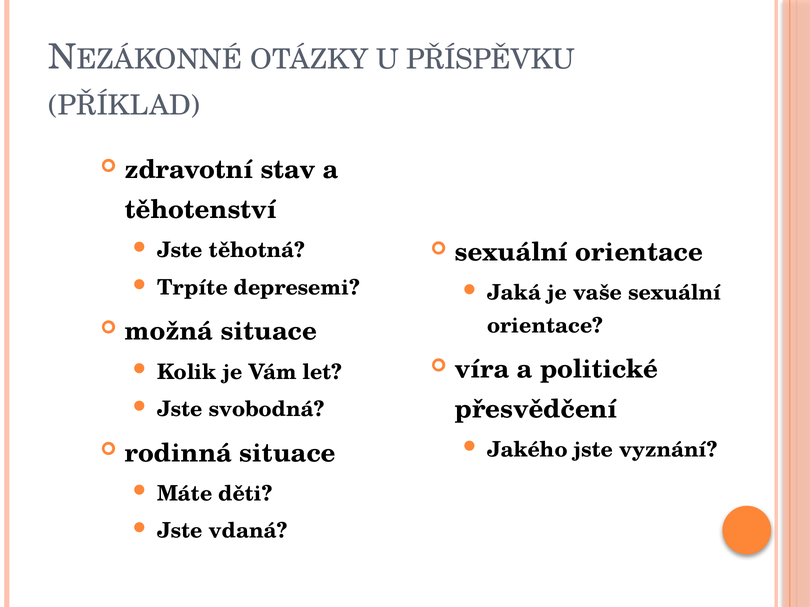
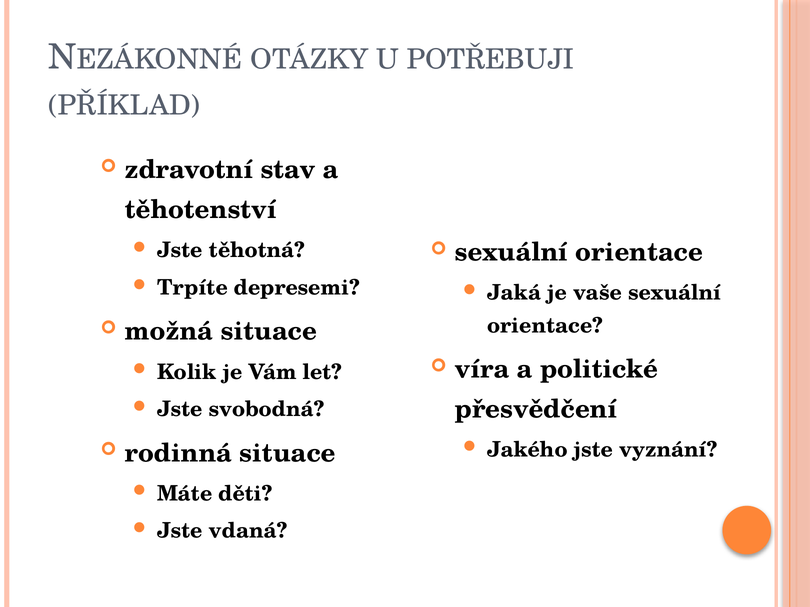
PŘÍSPĚVKU: PŘÍSPĚVKU -> POTŘEBUJI
